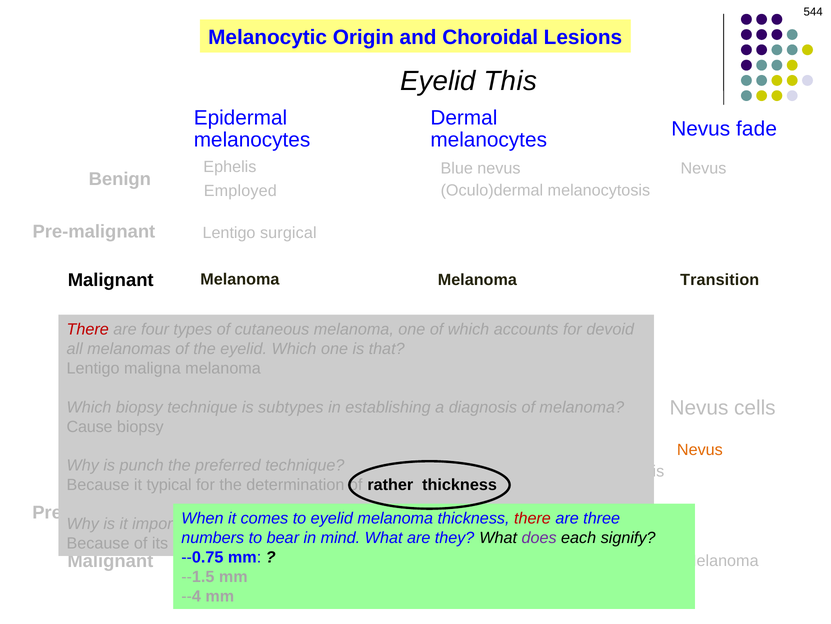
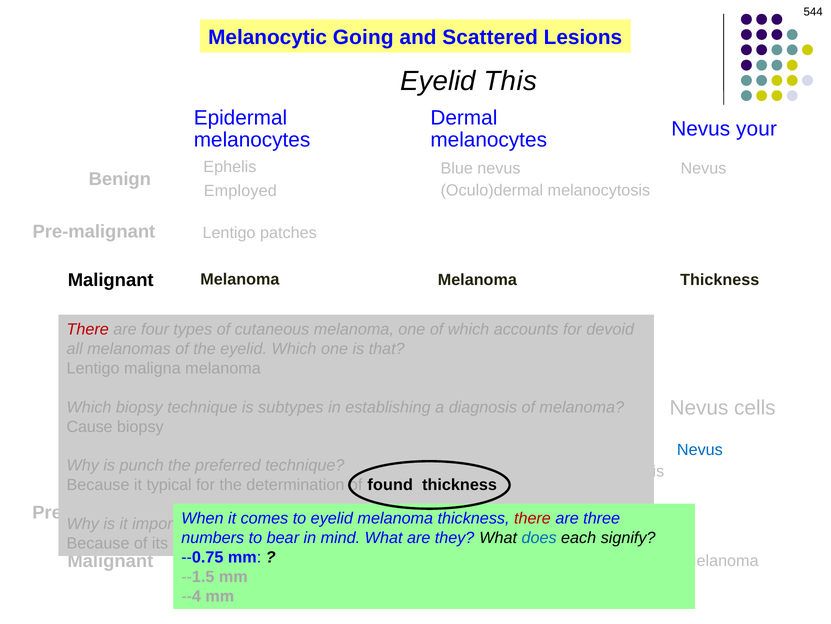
Origin: Origin -> Going
Choroidal: Choroidal -> Scattered
fade: fade -> your
surgical: surgical -> patches
Transition at (720, 279): Transition -> Thickness
Nevus at (700, 449) colour: orange -> blue
rather: rather -> found
does colour: purple -> blue
